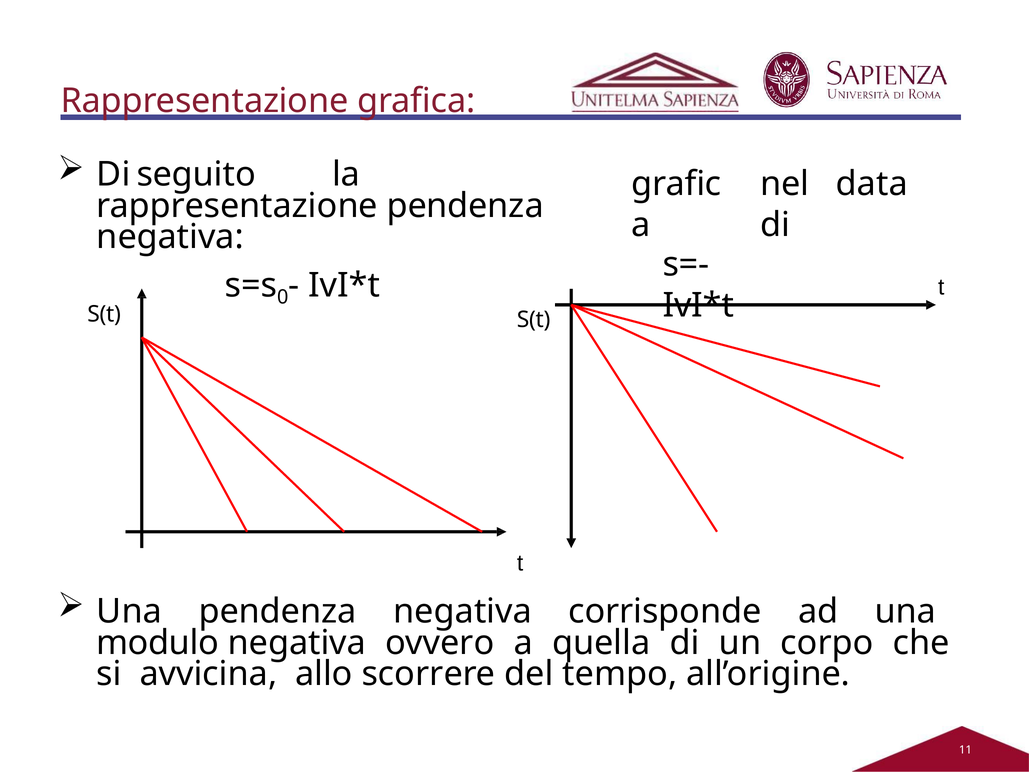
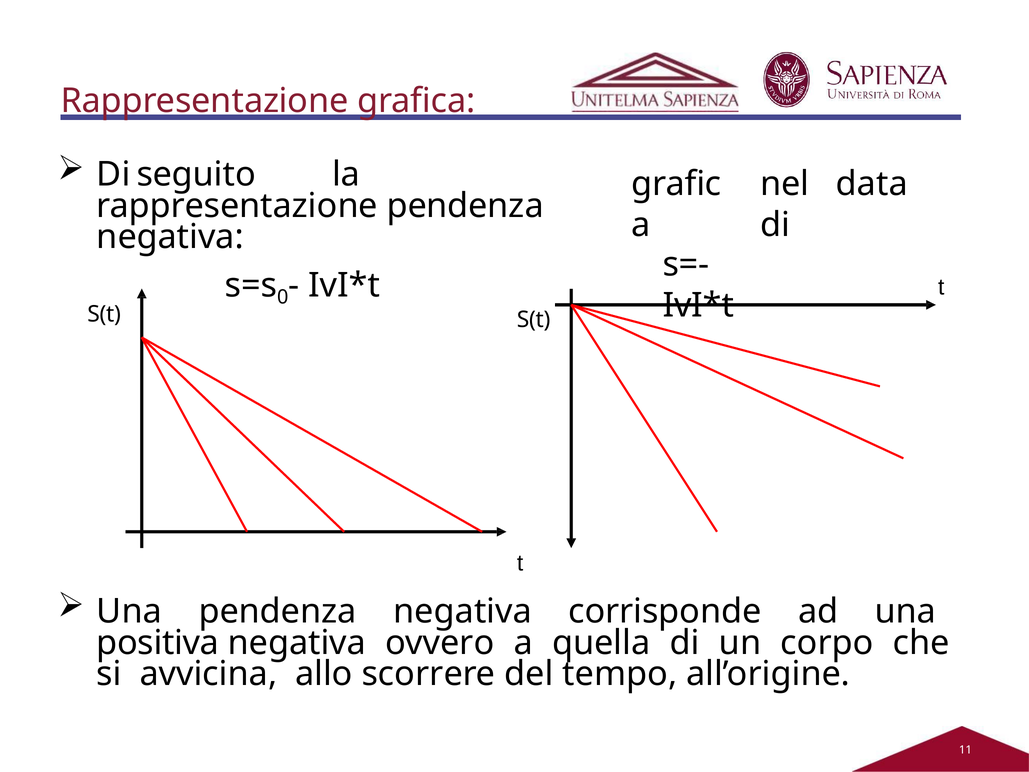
modulo: modulo -> positiva
